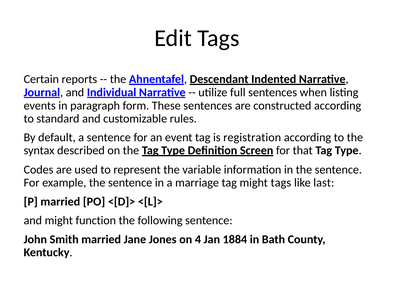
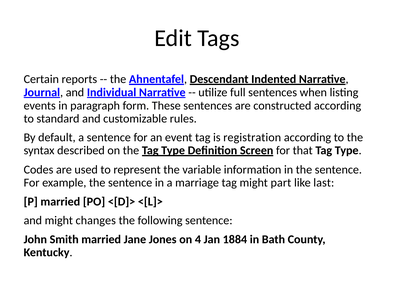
might tags: tags -> part
function: function -> changes
